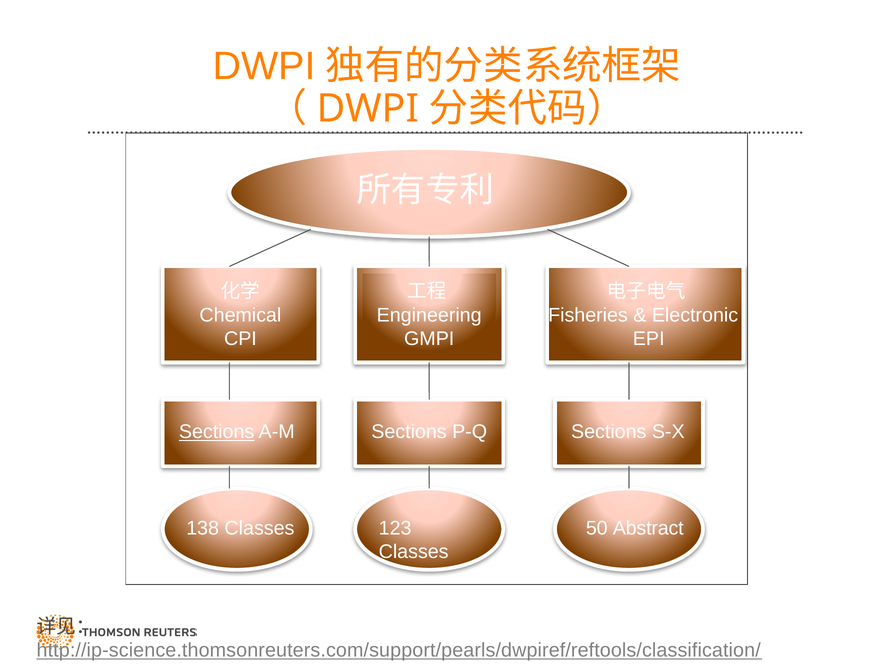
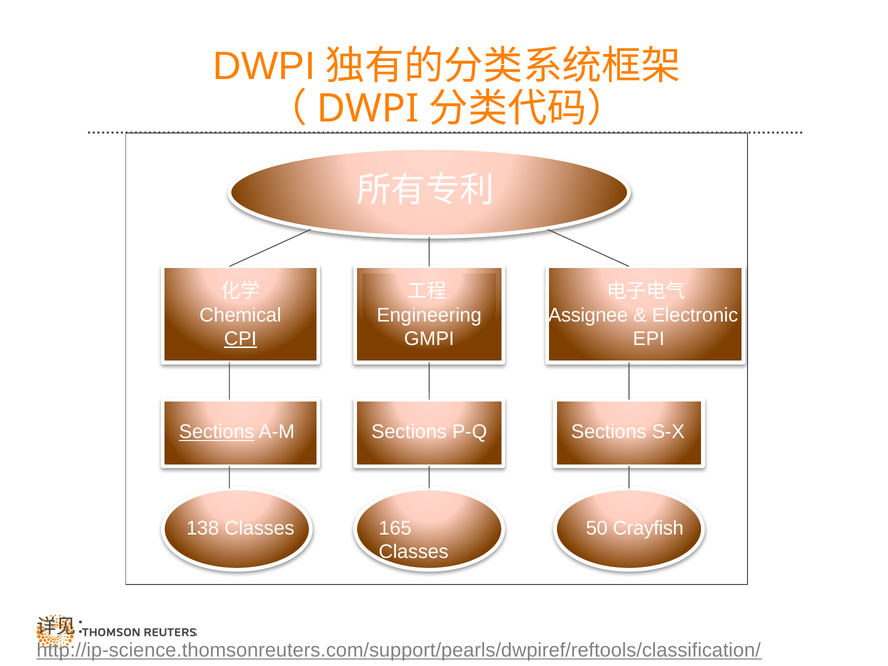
Fisheries: Fisheries -> Assignee
CPI underline: none -> present
123: 123 -> 165
Abstract: Abstract -> Crayfish
